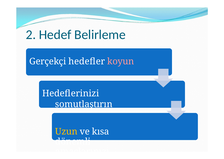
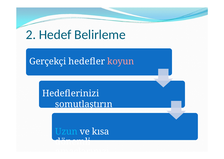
Uzun colour: yellow -> light blue
